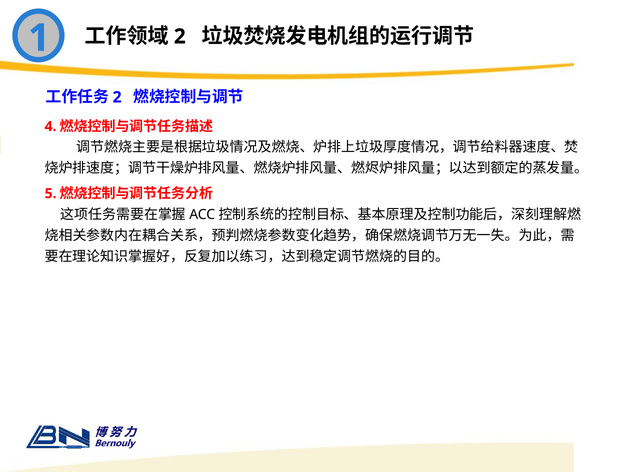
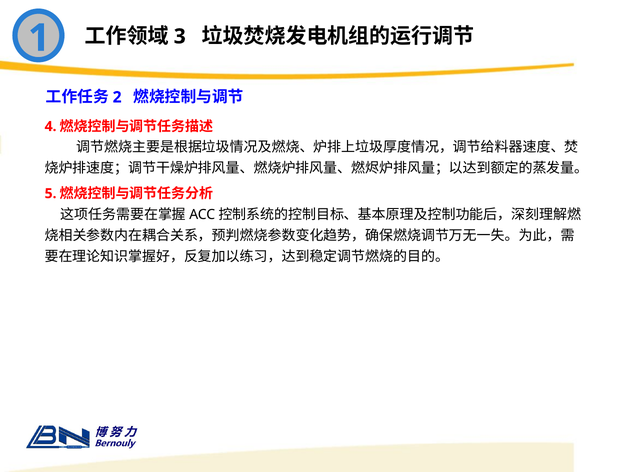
2 at (180, 36): 2 -> 3
